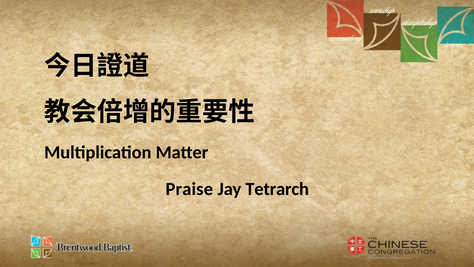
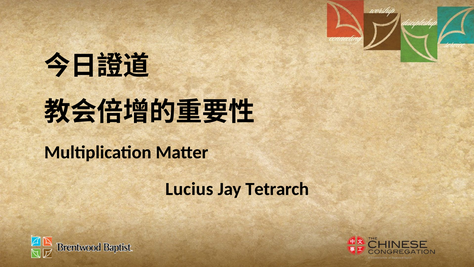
Praise: Praise -> Lucius
